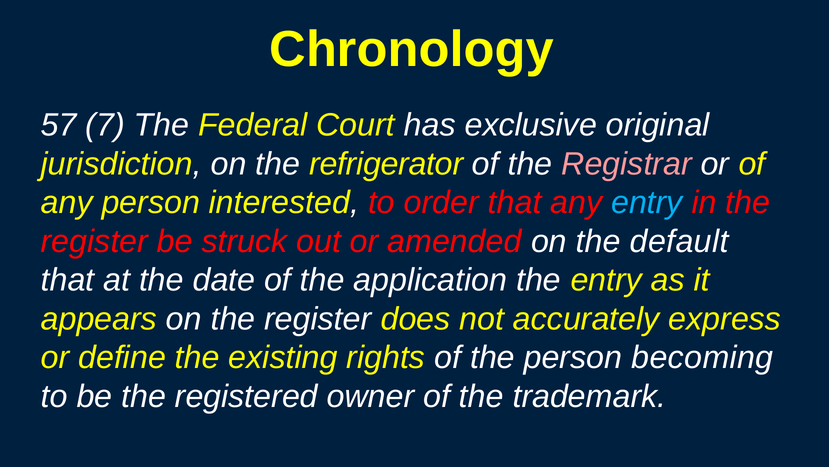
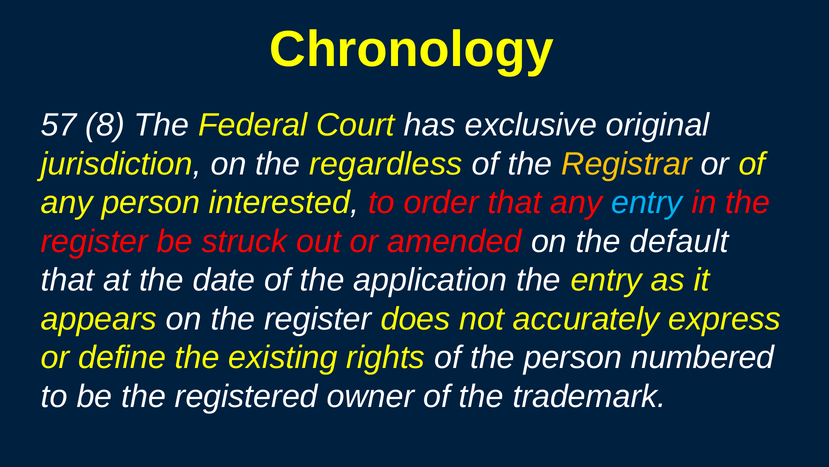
7: 7 -> 8
refrigerator: refrigerator -> regardless
Registrar colour: pink -> yellow
becoming: becoming -> numbered
